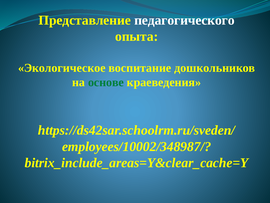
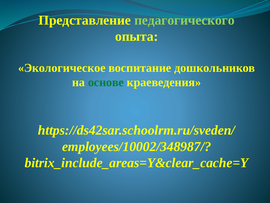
педагогического colour: white -> light green
